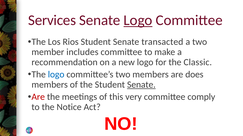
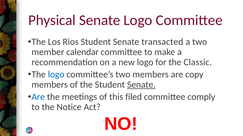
Services: Services -> Physical
Logo at (138, 20) underline: present -> none
includes: includes -> calendar
does: does -> copy
Are at (38, 97) colour: red -> blue
very: very -> filed
